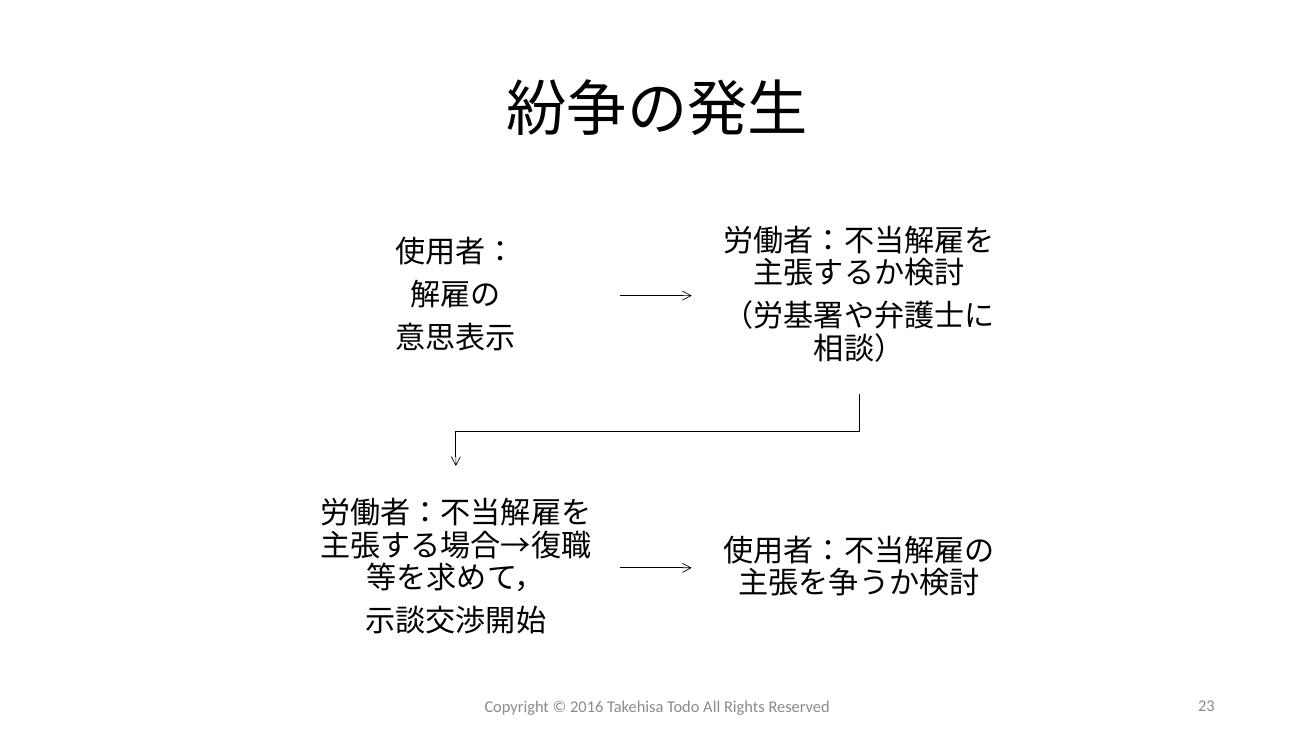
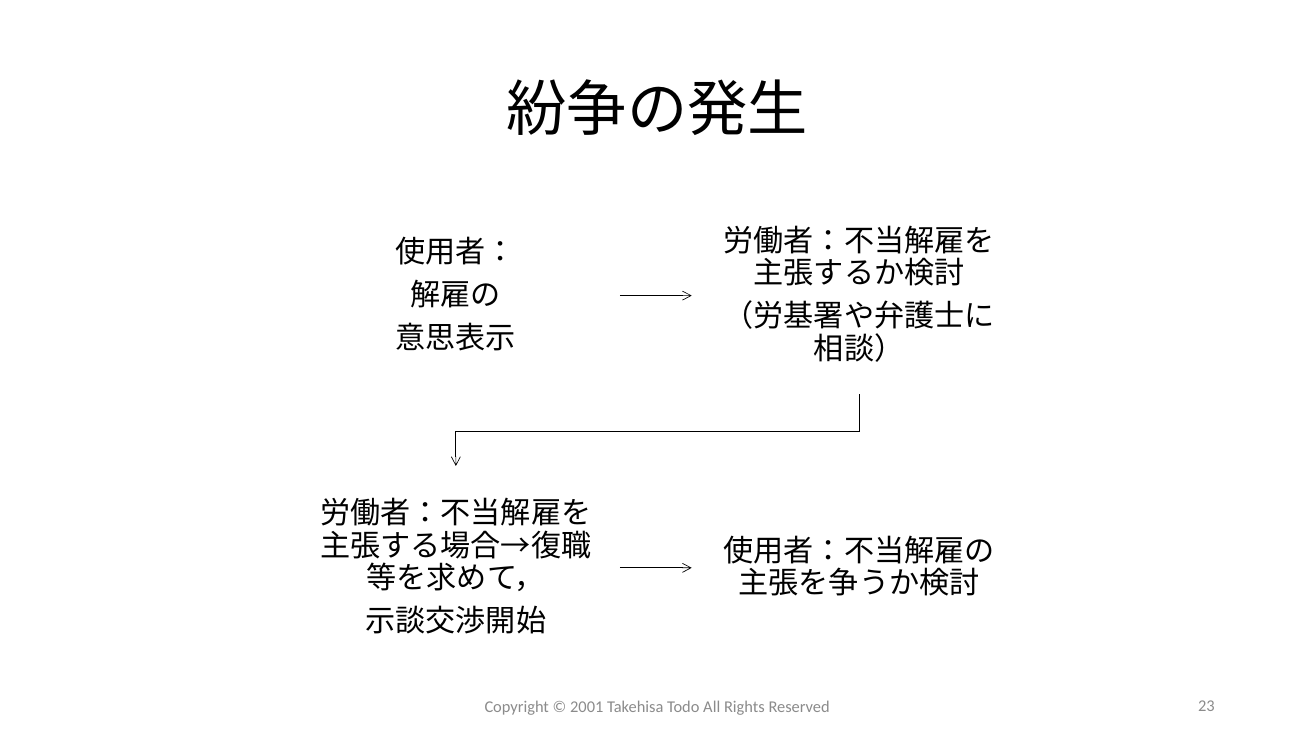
2016: 2016 -> 2001
